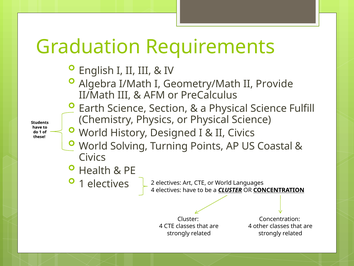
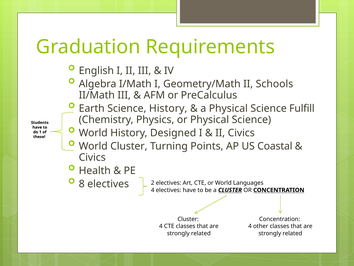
Provide: Provide -> Schools
Science Section: Section -> History
World Solving: Solving -> Cluster
1 at (82, 184): 1 -> 8
